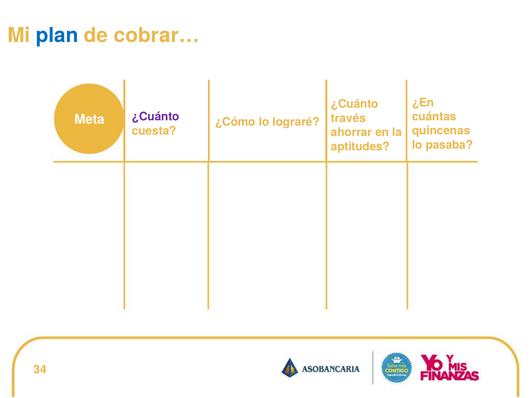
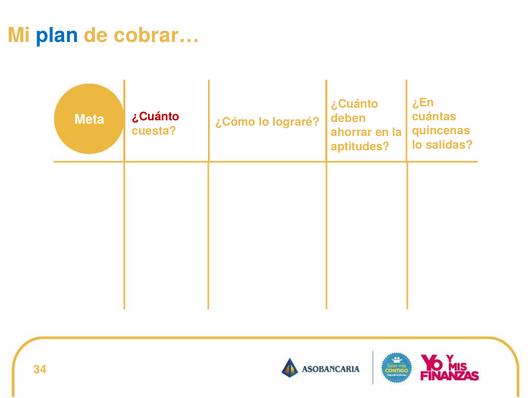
través: través -> deben
¿Cuánto at (156, 117) colour: purple -> red
pasaba: pasaba -> salidas
